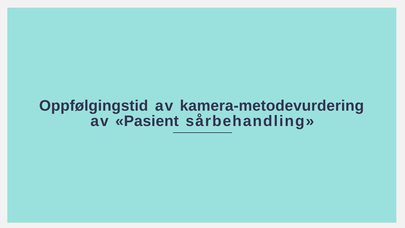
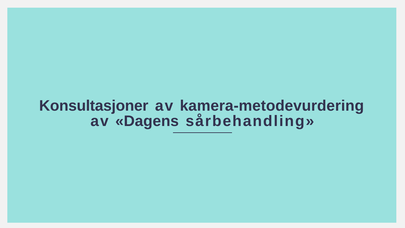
Oppfølgingstid: Oppfølgingstid -> Konsultasjoner
Pasient: Pasient -> Dagens
